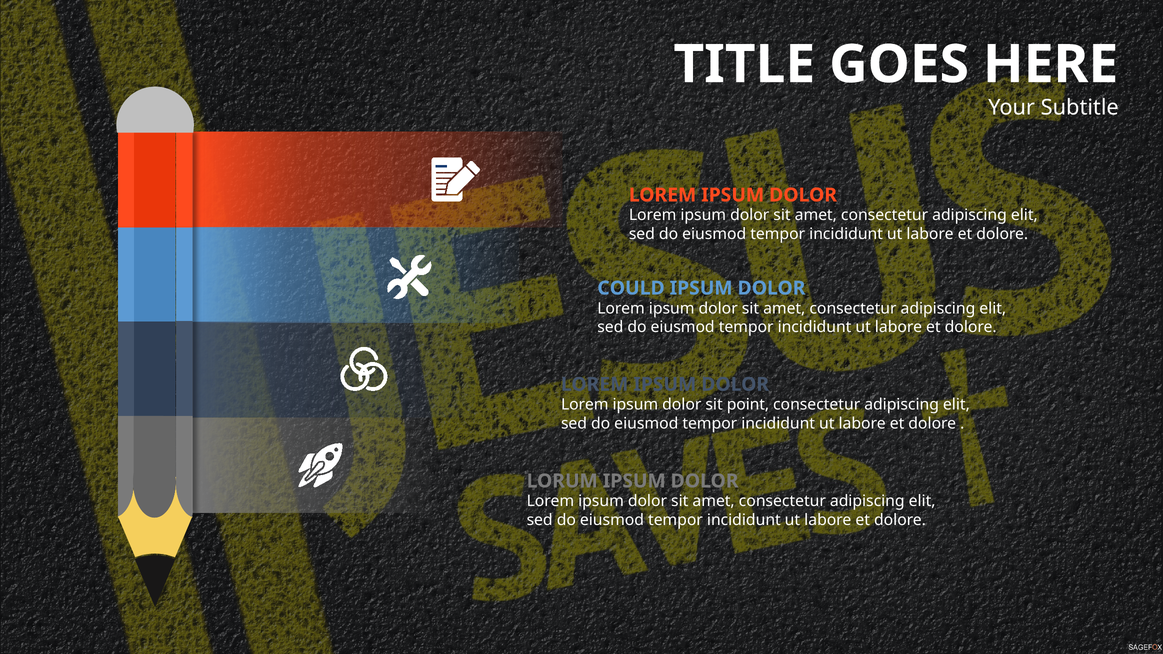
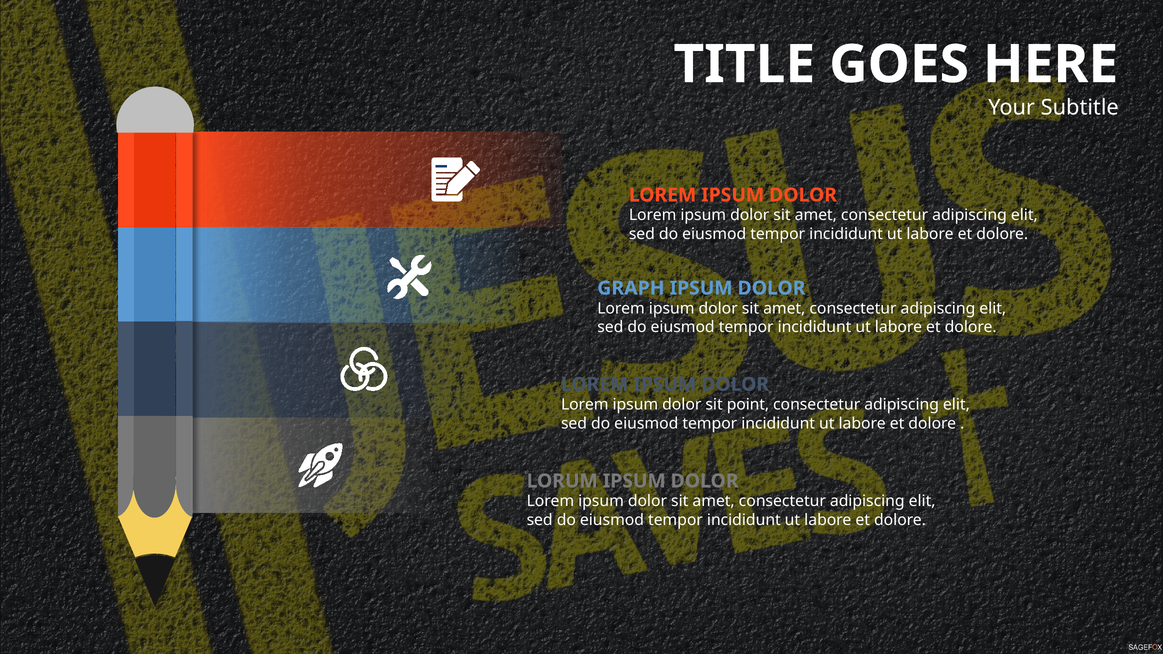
COULD: COULD -> GRAPH
